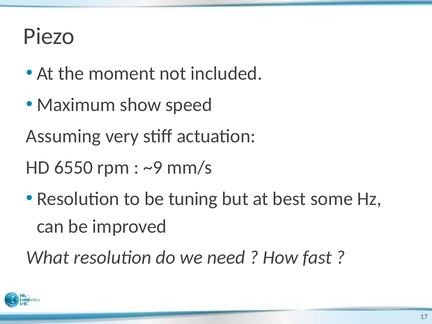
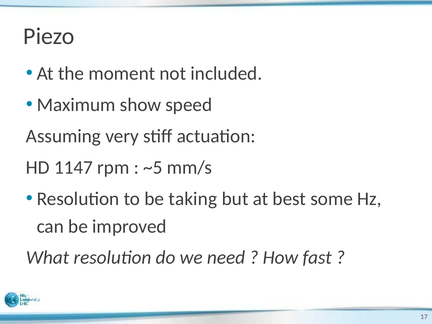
6550: 6550 -> 1147
~9: ~9 -> ~5
tuning: tuning -> taking
